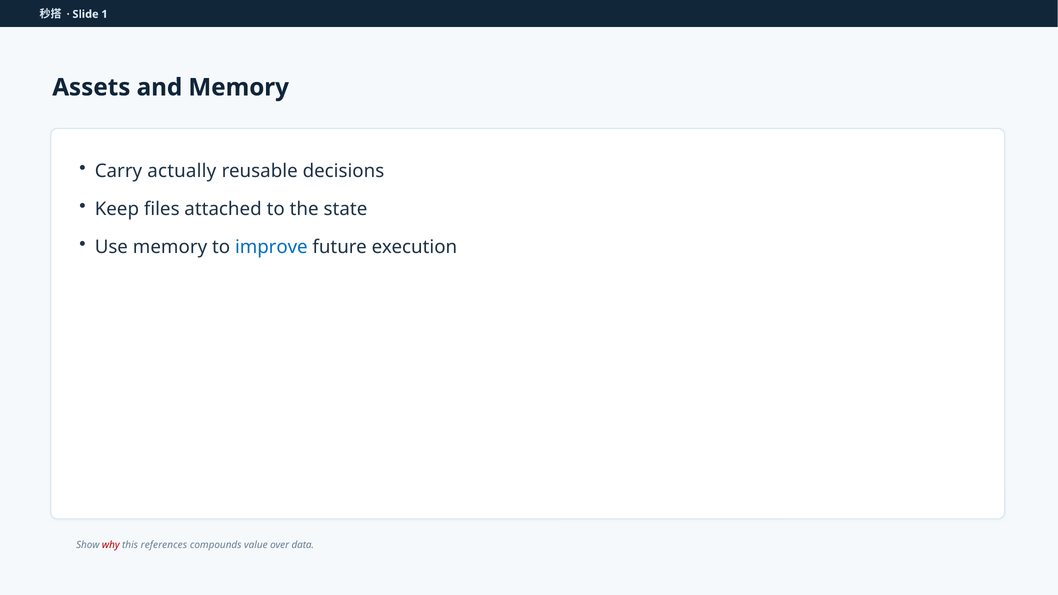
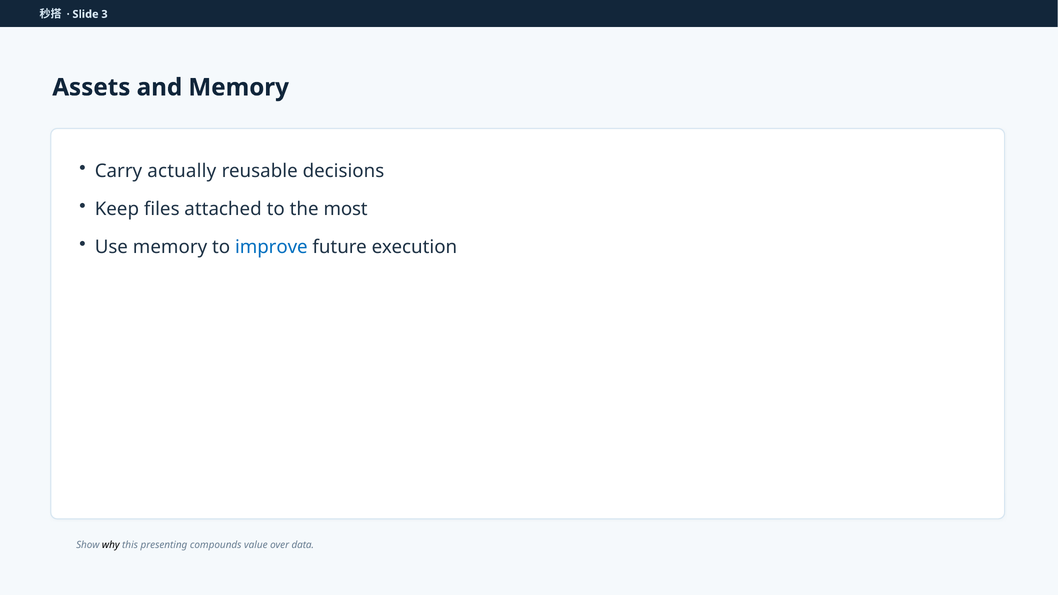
1: 1 -> 3
state: state -> most
why colour: red -> black
references: references -> presenting
